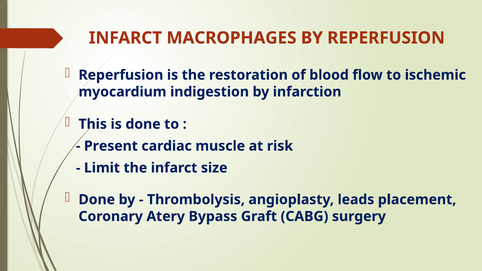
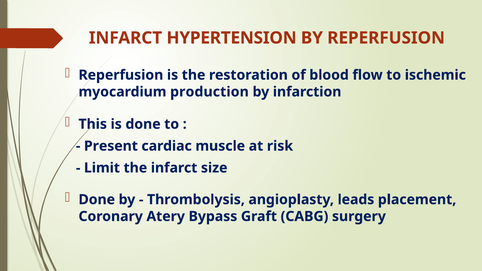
MACROPHAGES: MACROPHAGES -> HYPERTENSION
indigestion: indigestion -> production
